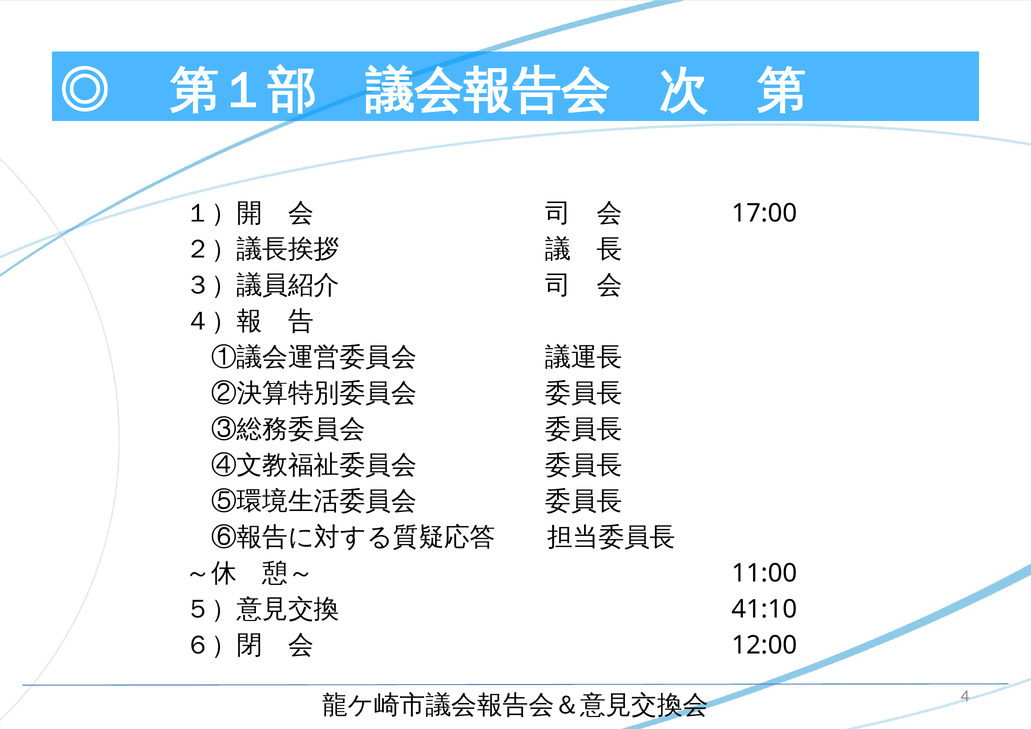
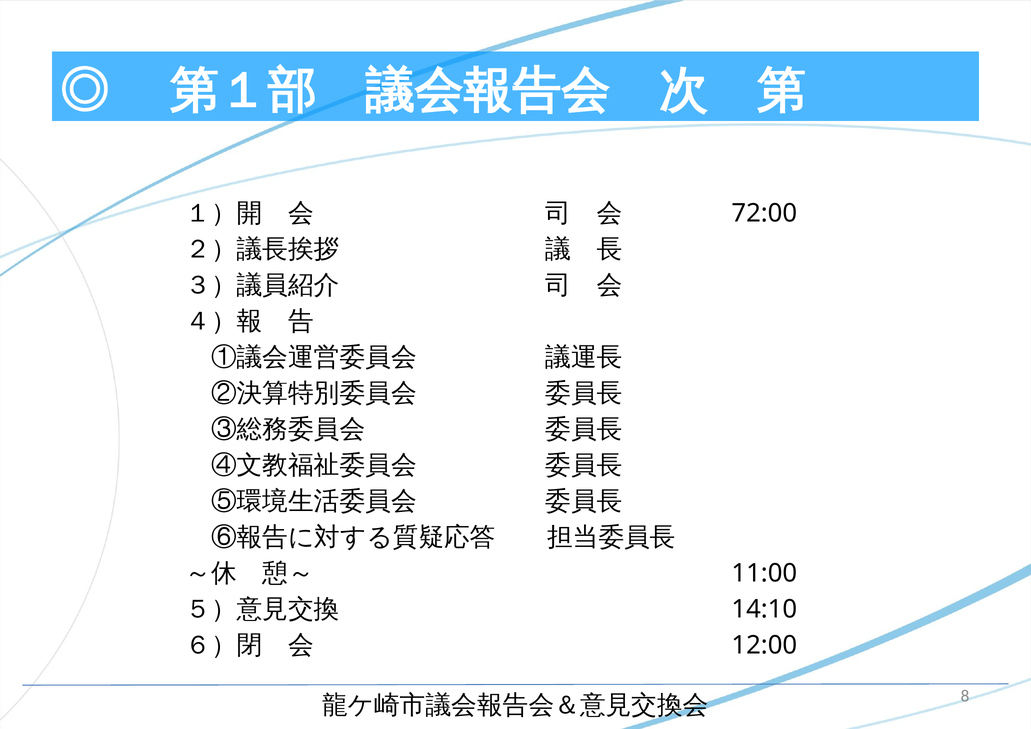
17:00: 17:00 -> 72:00
41:10: 41:10 -> 14:10
4: 4 -> 8
